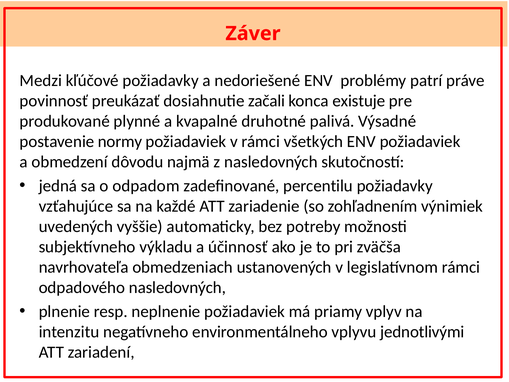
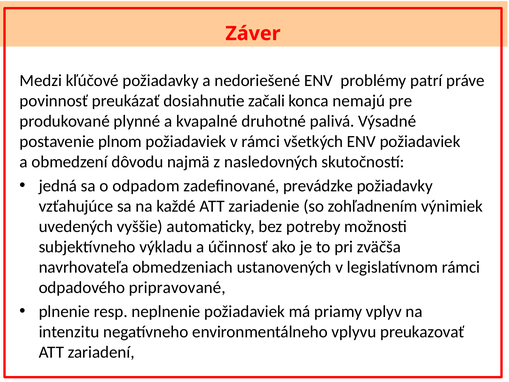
existuje: existuje -> nemajú
normy: normy -> plnom
percentilu: percentilu -> prevádzke
odpadového nasledovných: nasledovných -> pripravované
jednotlivými: jednotlivými -> preukazovať
